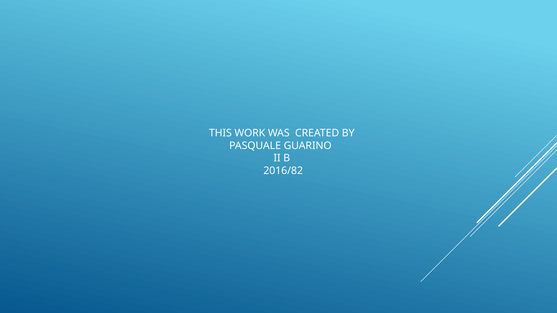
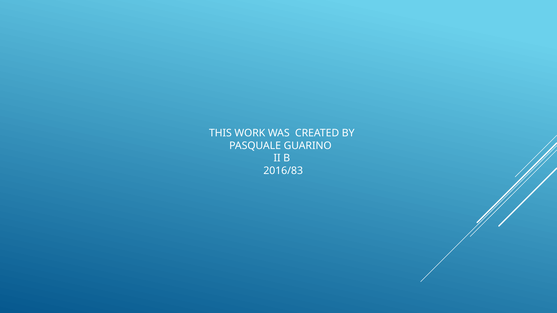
2016/82: 2016/82 -> 2016/83
